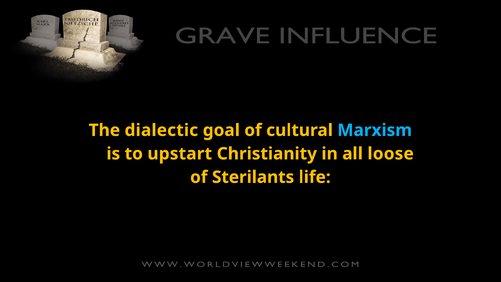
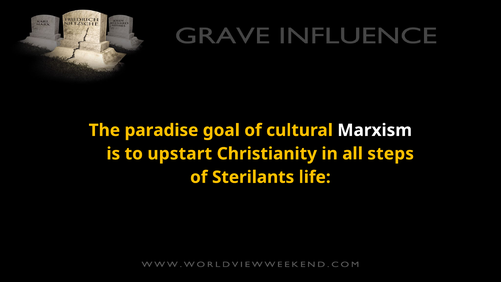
dialectic: dialectic -> paradise
Marxism colour: light blue -> white
loose: loose -> steps
